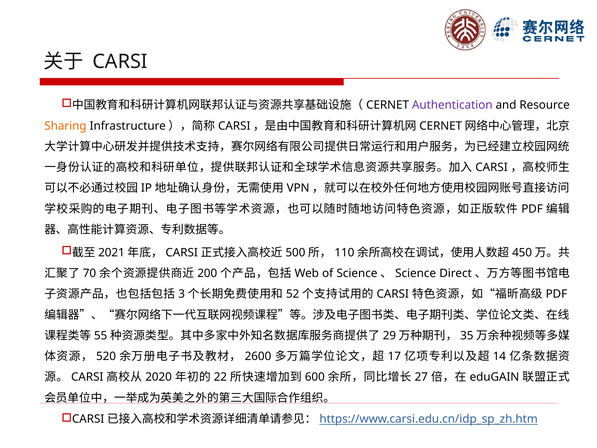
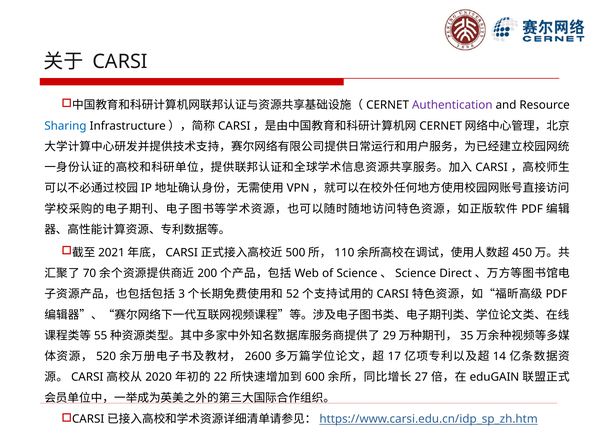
Sharing colour: orange -> blue
